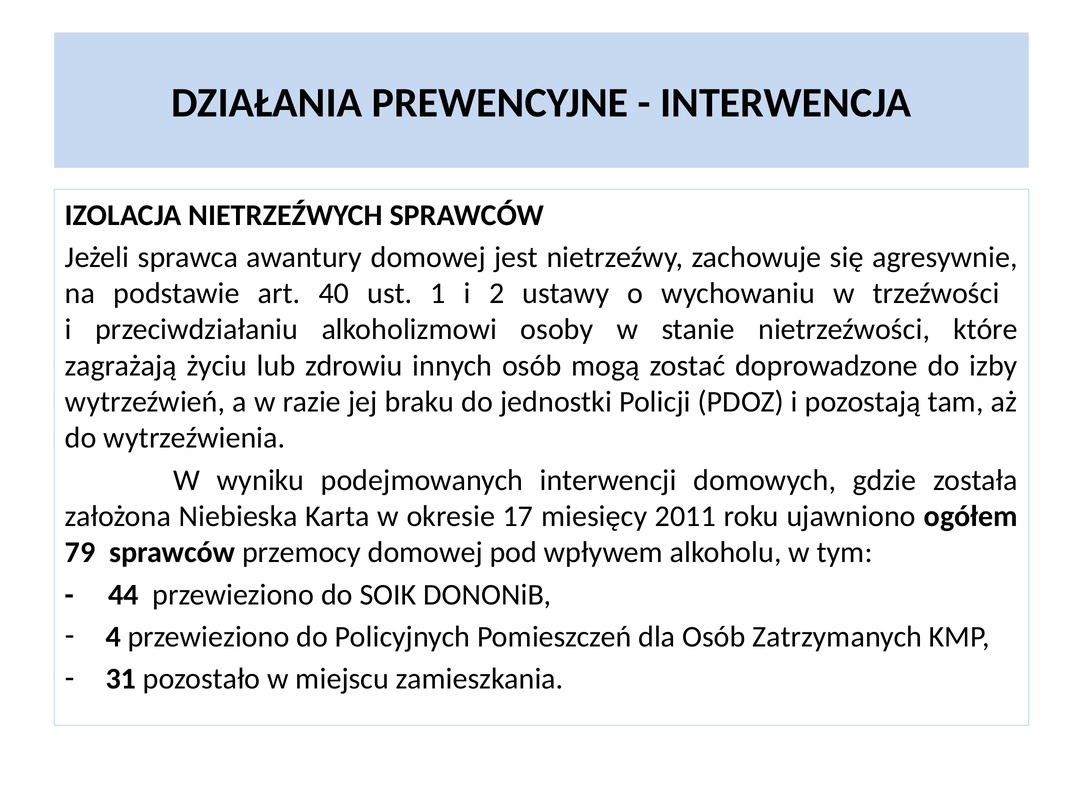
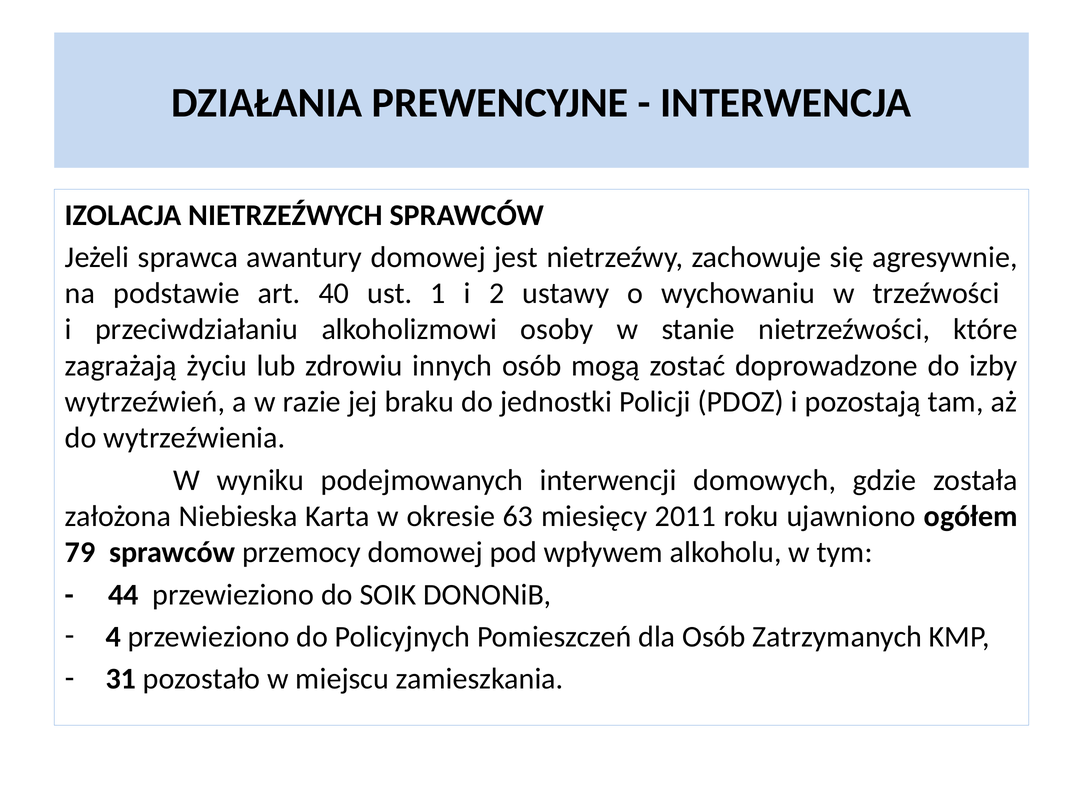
17: 17 -> 63
